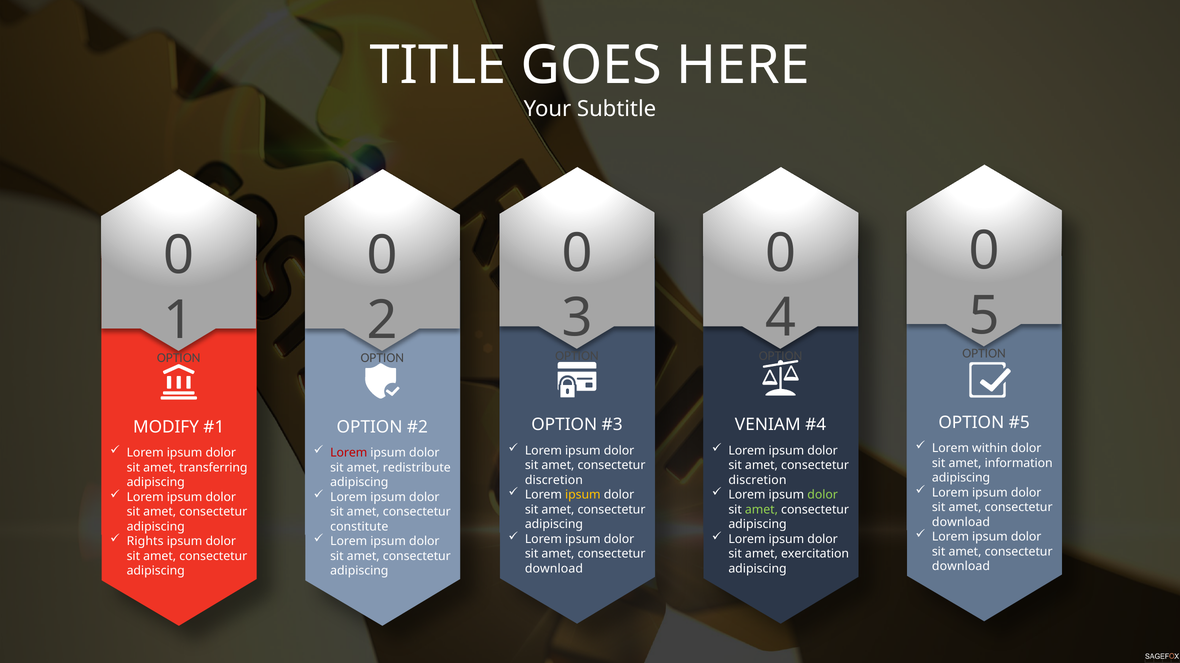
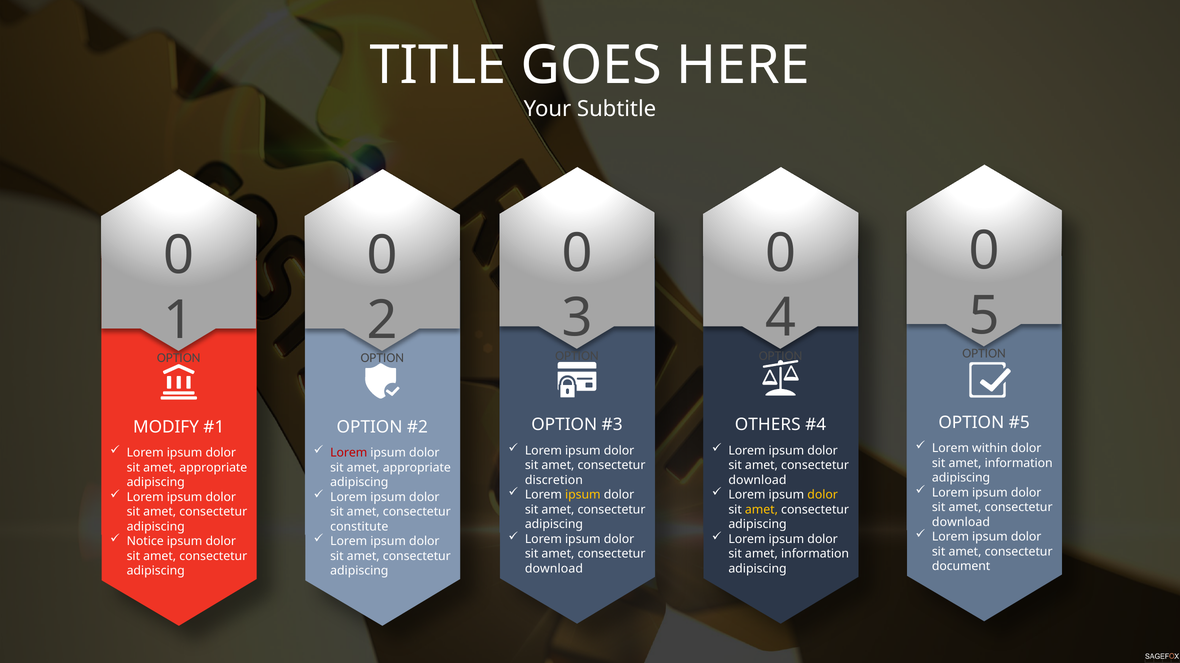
VENIAM: VENIAM -> OTHERS
transferring at (213, 468): transferring -> appropriate
redistribute at (417, 468): redistribute -> appropriate
discretion at (757, 481): discretion -> download
dolor at (823, 495) colour: light green -> yellow
amet at (761, 510) colour: light green -> yellow
Rights: Rights -> Notice
exercitation at (815, 555): exercitation -> information
download at (961, 567): download -> document
